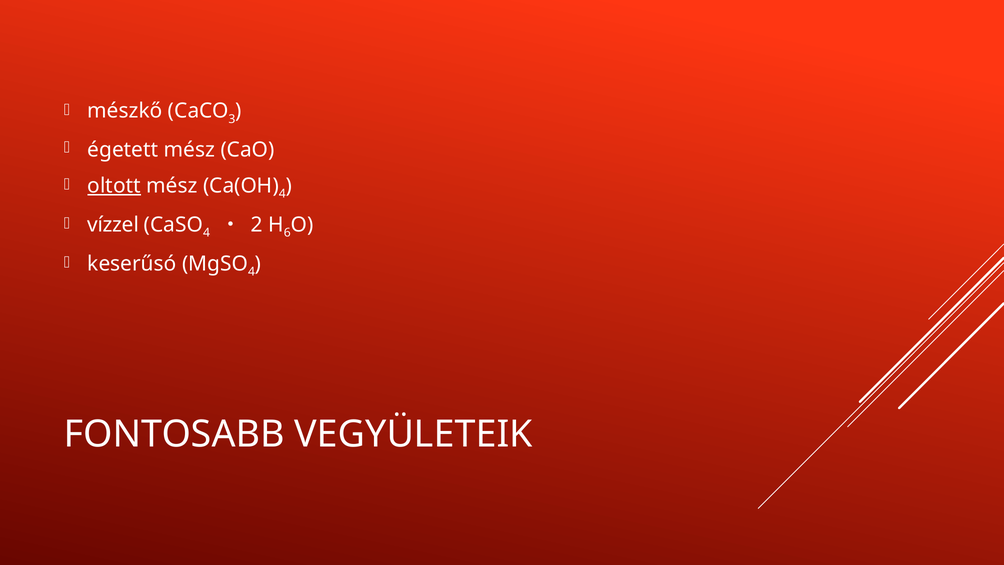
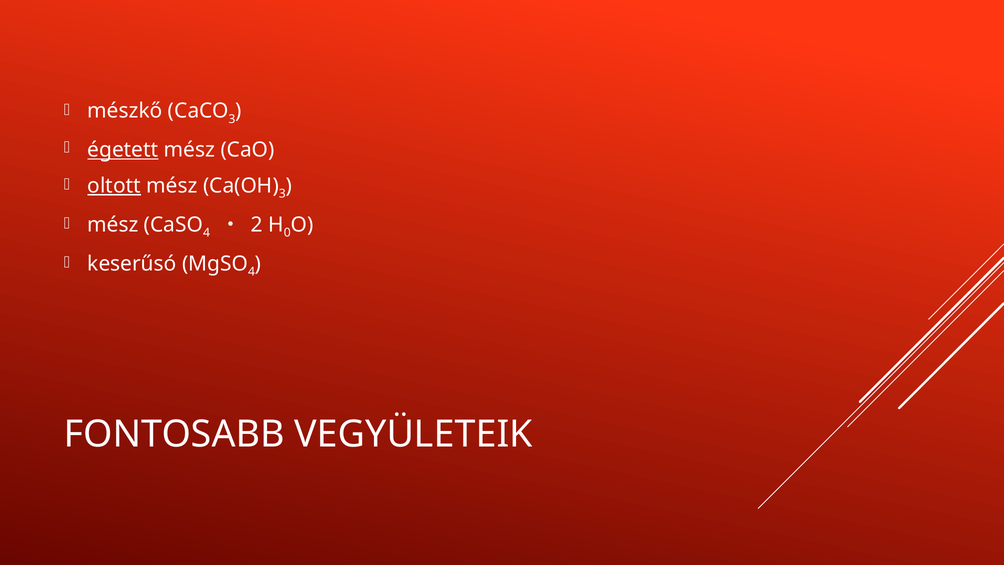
égetett underline: none -> present
4 at (282, 194): 4 -> 3
vízzel at (113, 225): vízzel -> mész
6: 6 -> 0
